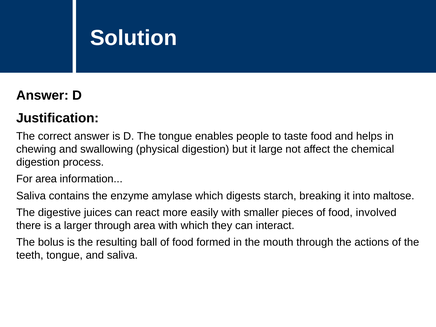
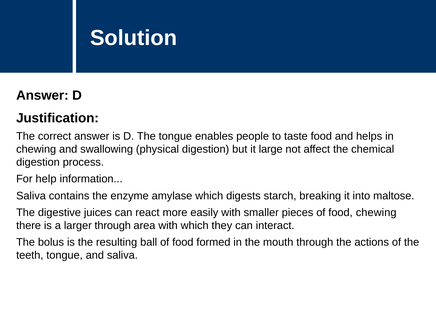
For area: area -> help
food involved: involved -> chewing
